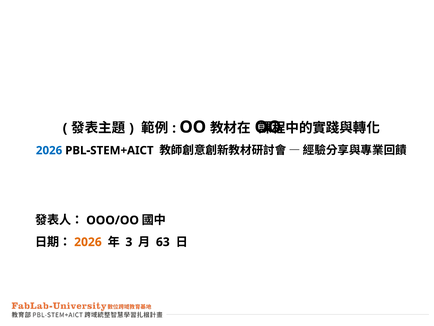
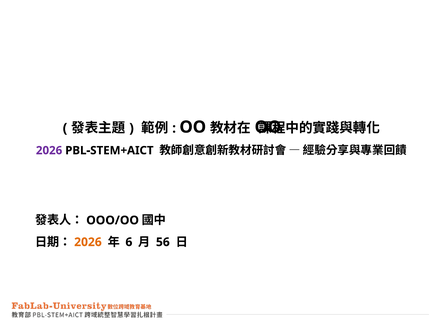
2026 at (49, 150) colour: blue -> purple
3: 3 -> 6
63: 63 -> 56
